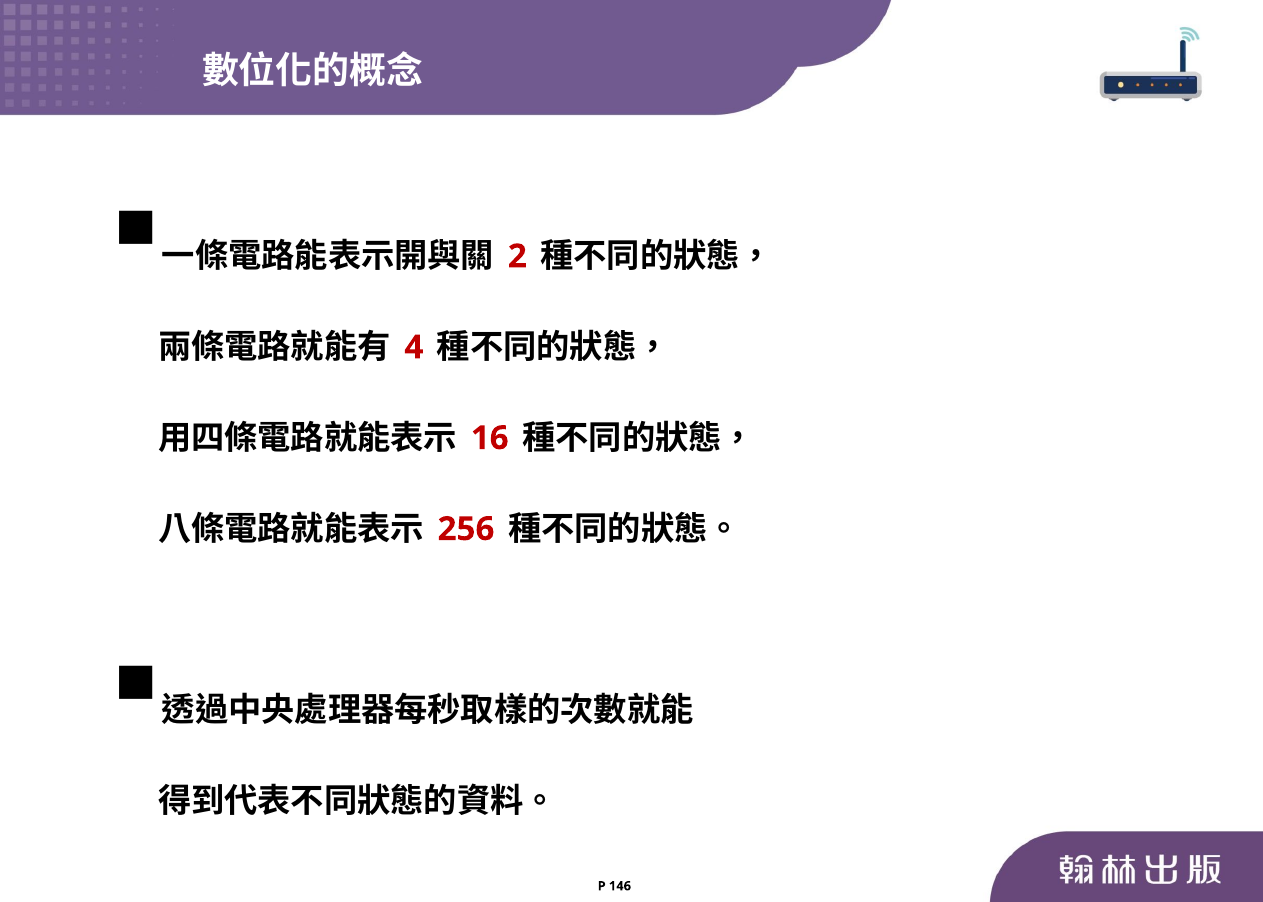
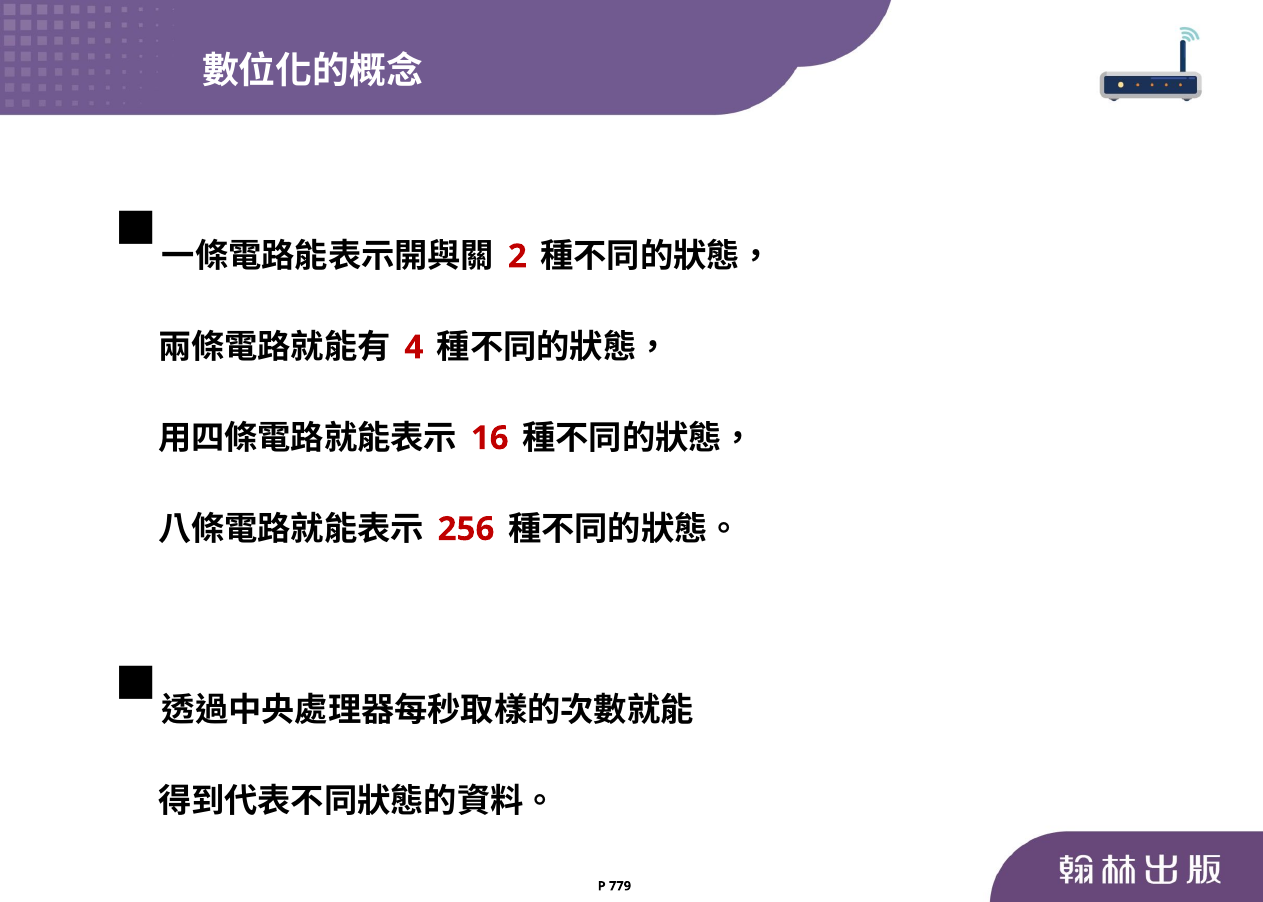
146: 146 -> 779
